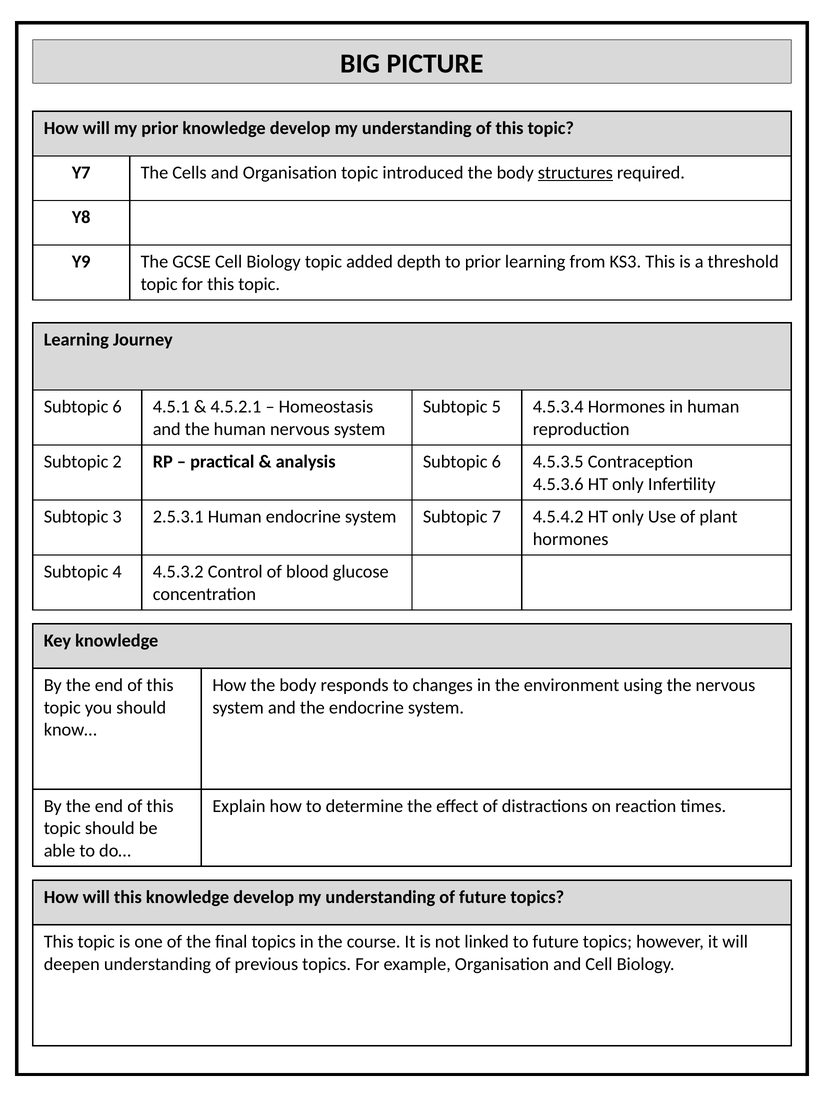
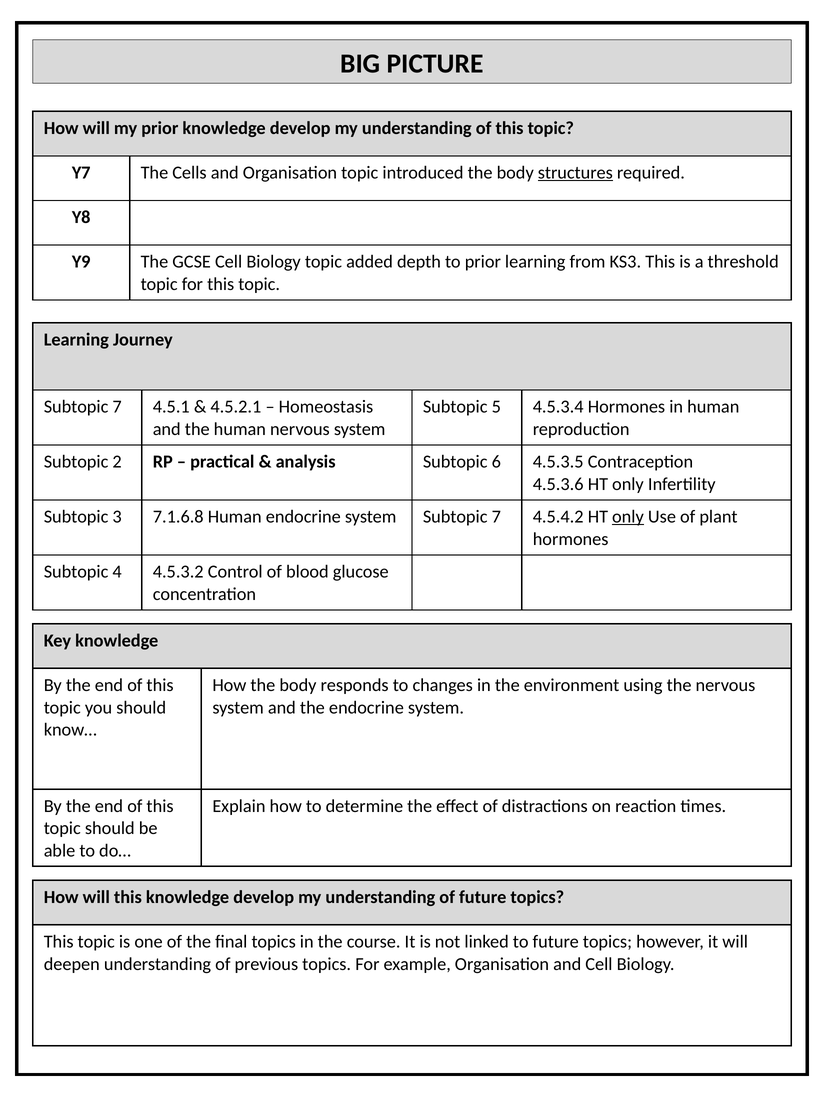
6 at (117, 407): 6 -> 7
2.5.3.1: 2.5.3.1 -> 7.1.6.8
only at (628, 517) underline: none -> present
